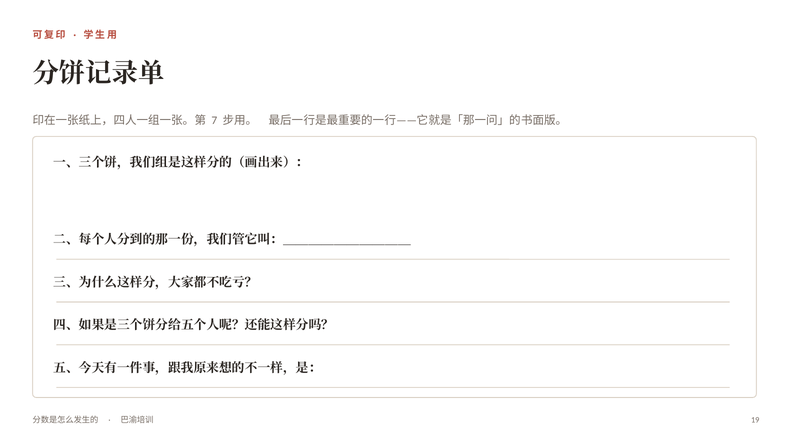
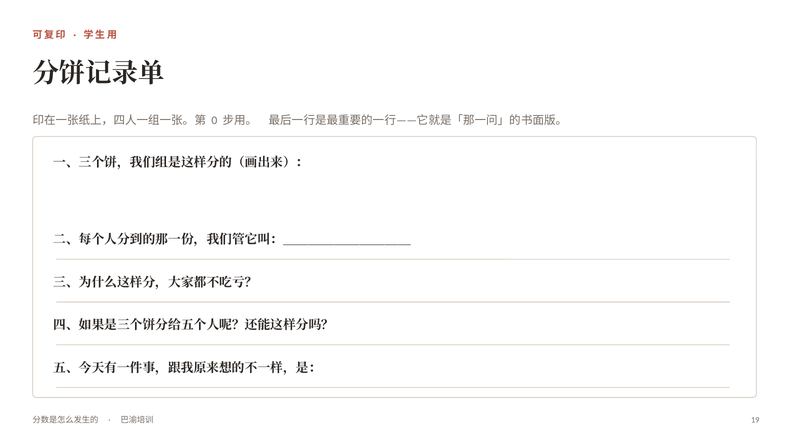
7: 7 -> 0
